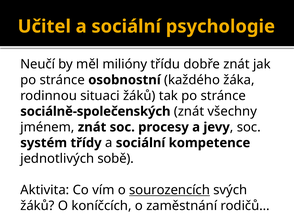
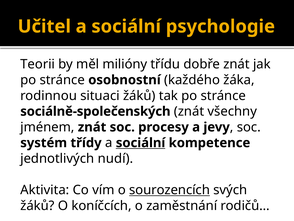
Neučí: Neučí -> Teorii
sociální at (141, 143) underline: none -> present
sobě: sobě -> nudí
